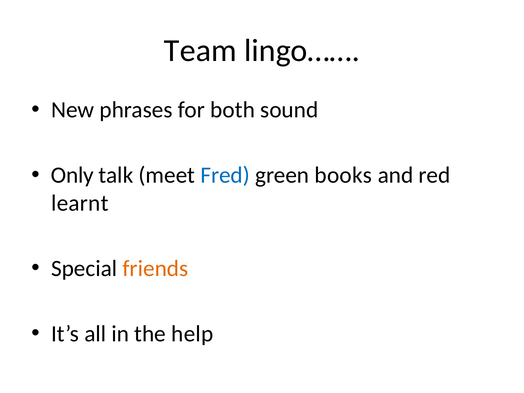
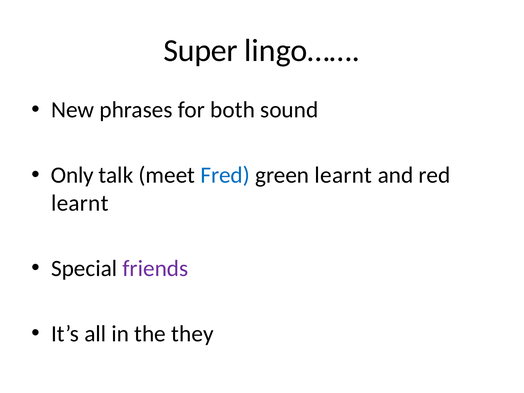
Team: Team -> Super
green books: books -> learnt
friends colour: orange -> purple
help: help -> they
